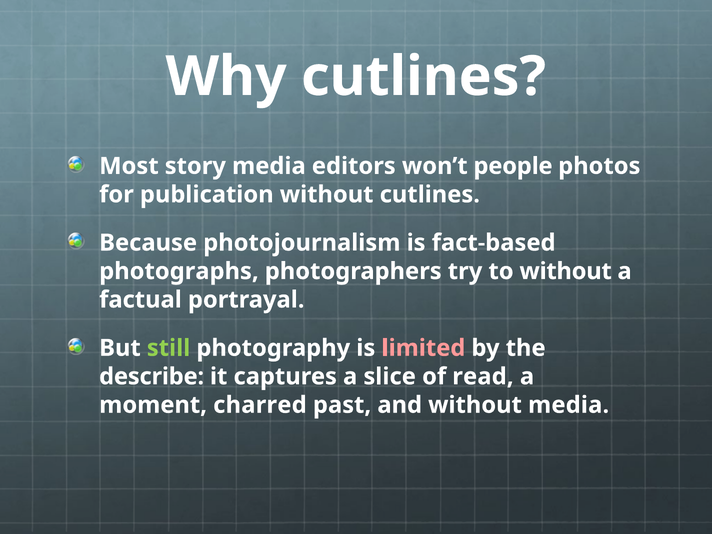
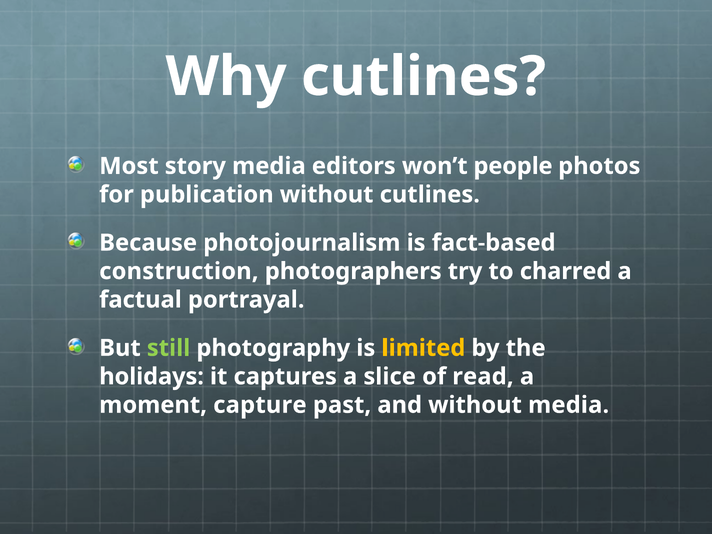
photographs: photographs -> construction
to without: without -> charred
limited colour: pink -> yellow
describe: describe -> holidays
charred: charred -> capture
